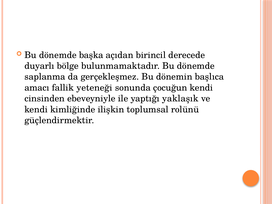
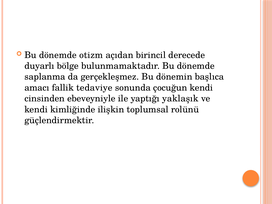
başka: başka -> otizm
yeteneği: yeteneği -> tedaviye
